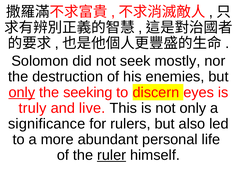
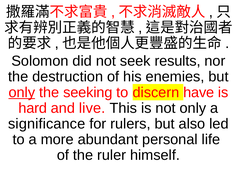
mostly: mostly -> results
eyes: eyes -> have
truly: truly -> hard
ruler underline: present -> none
